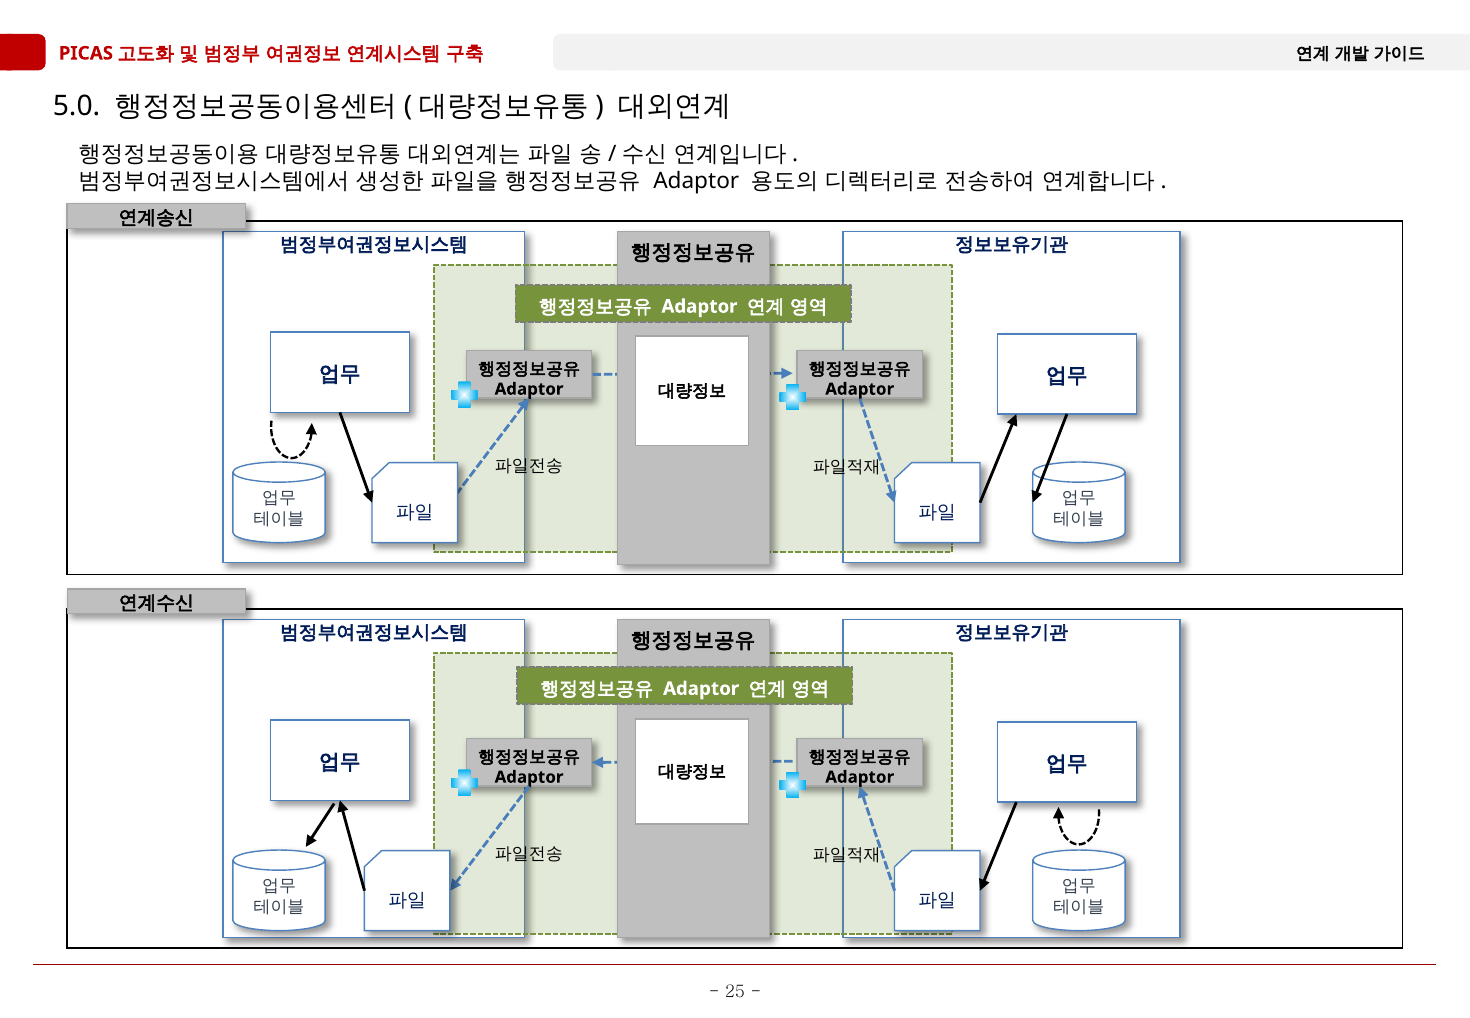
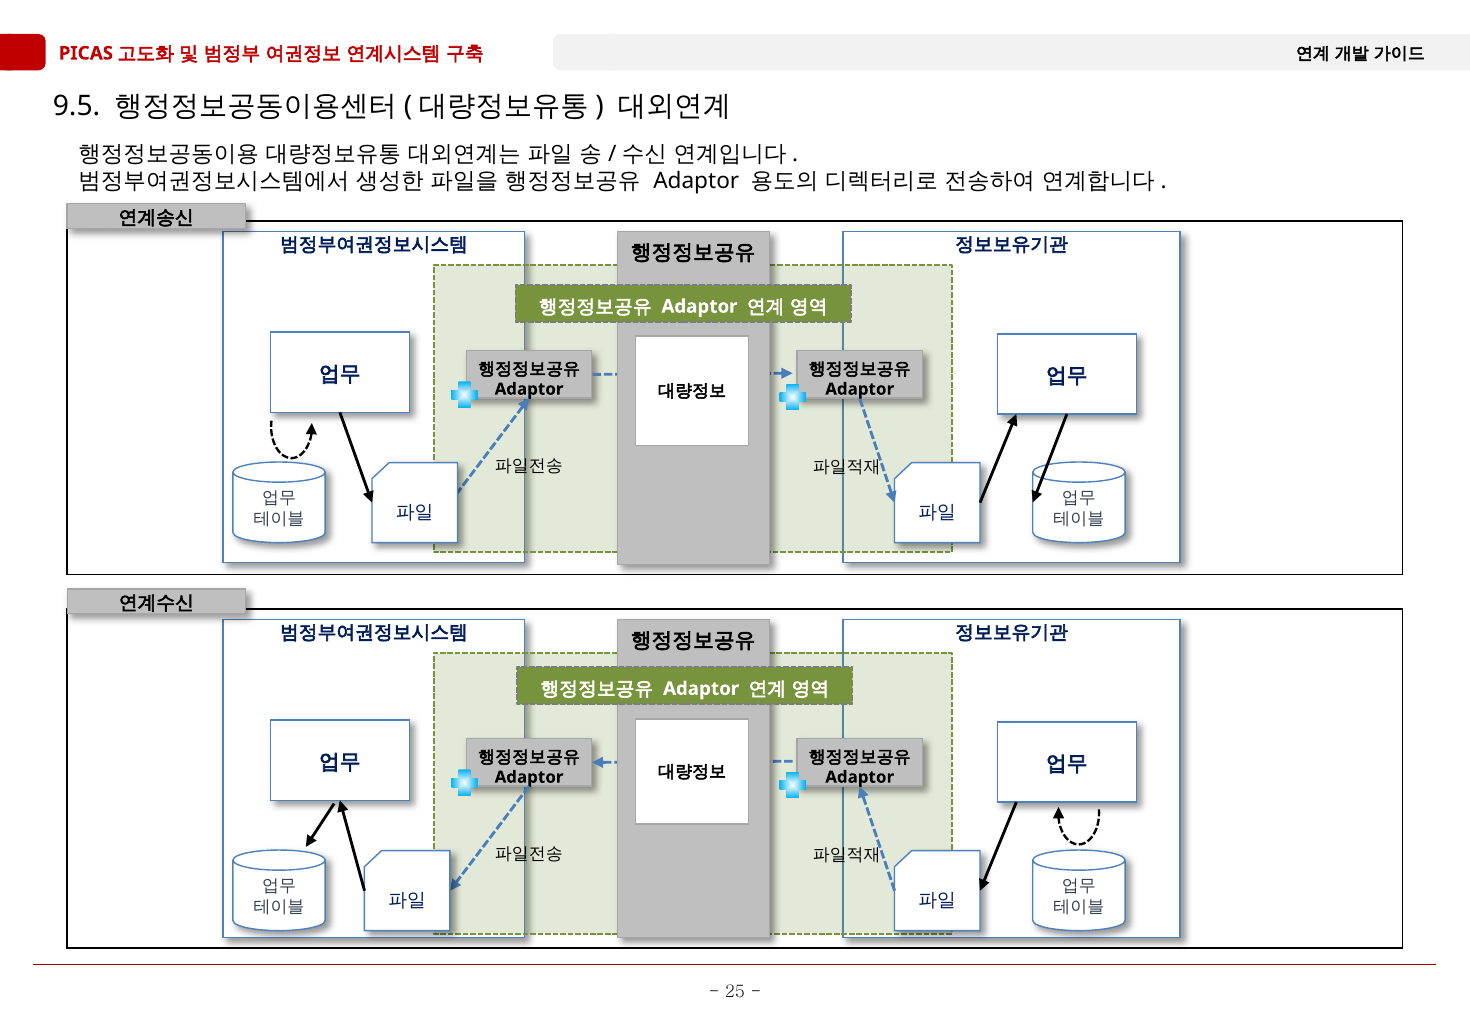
5.0: 5.0 -> 9.5
